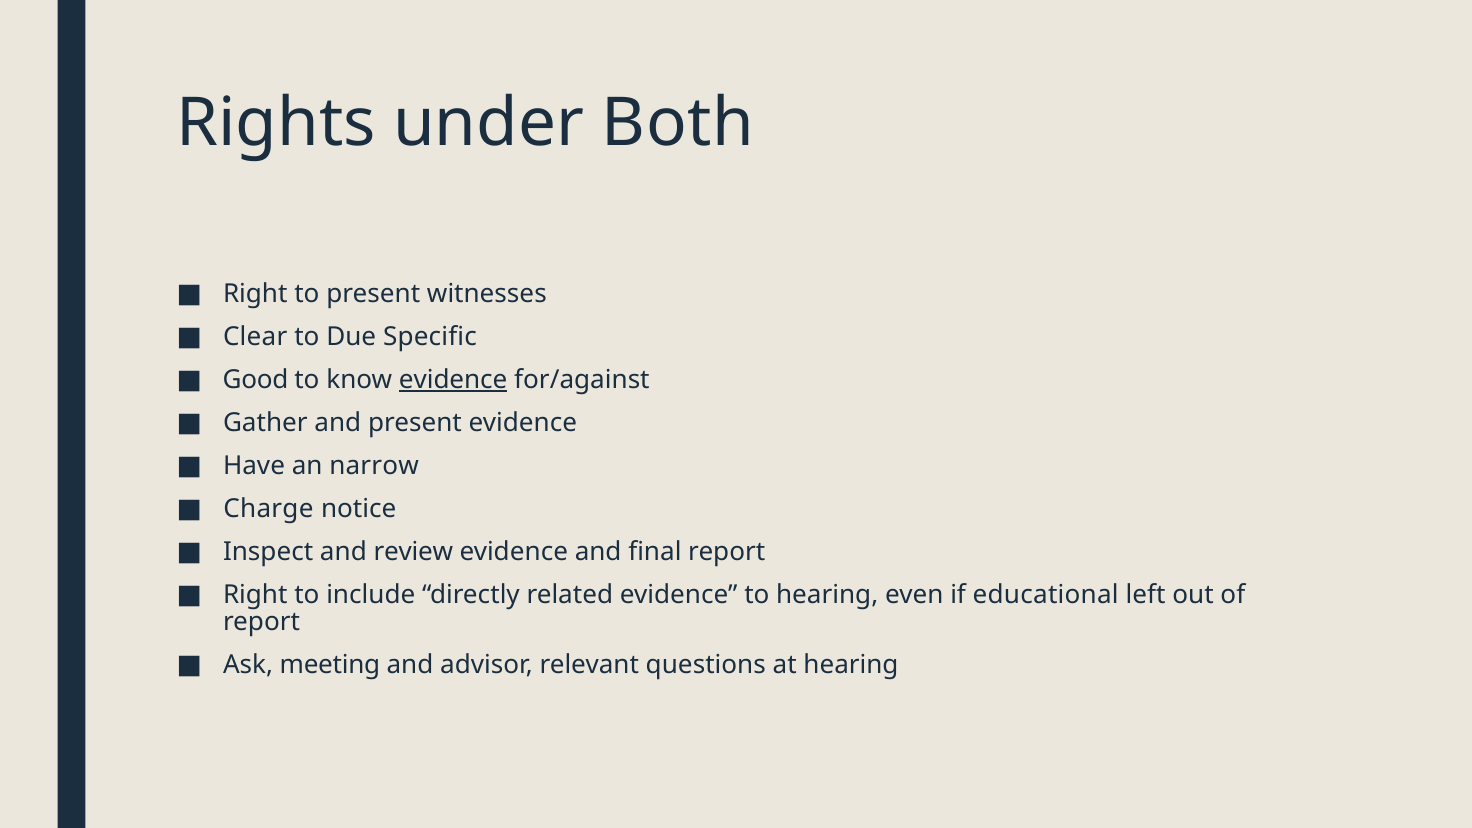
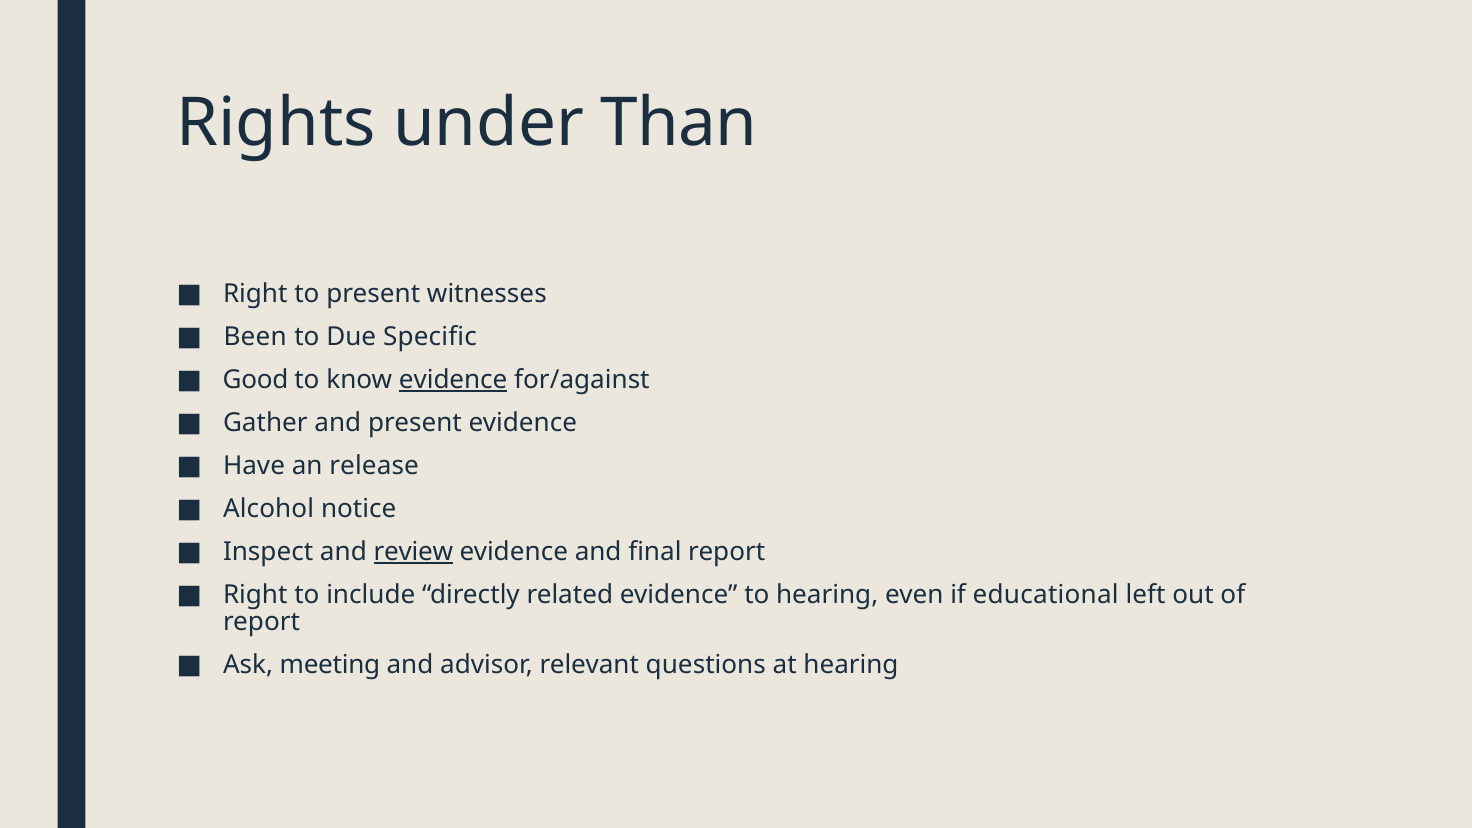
Both: Both -> Than
Clear: Clear -> Been
narrow: narrow -> release
Charge: Charge -> Alcohol
review underline: none -> present
